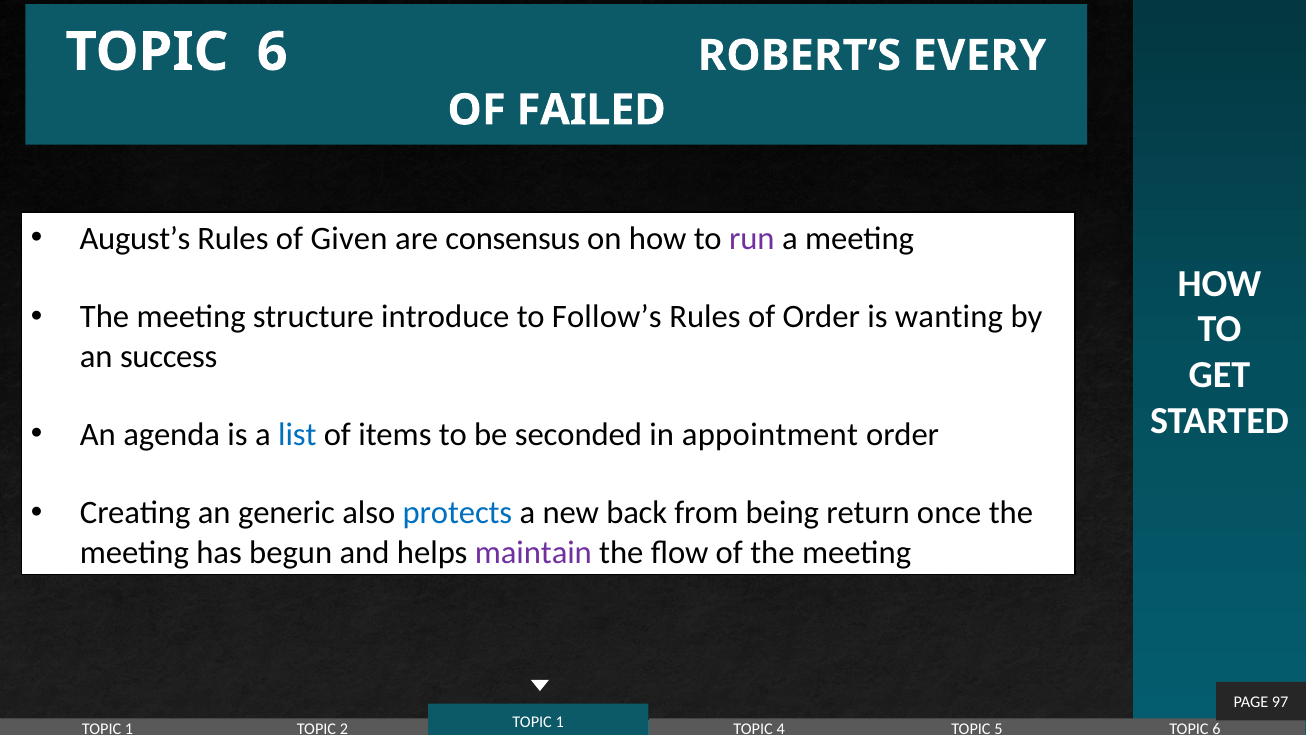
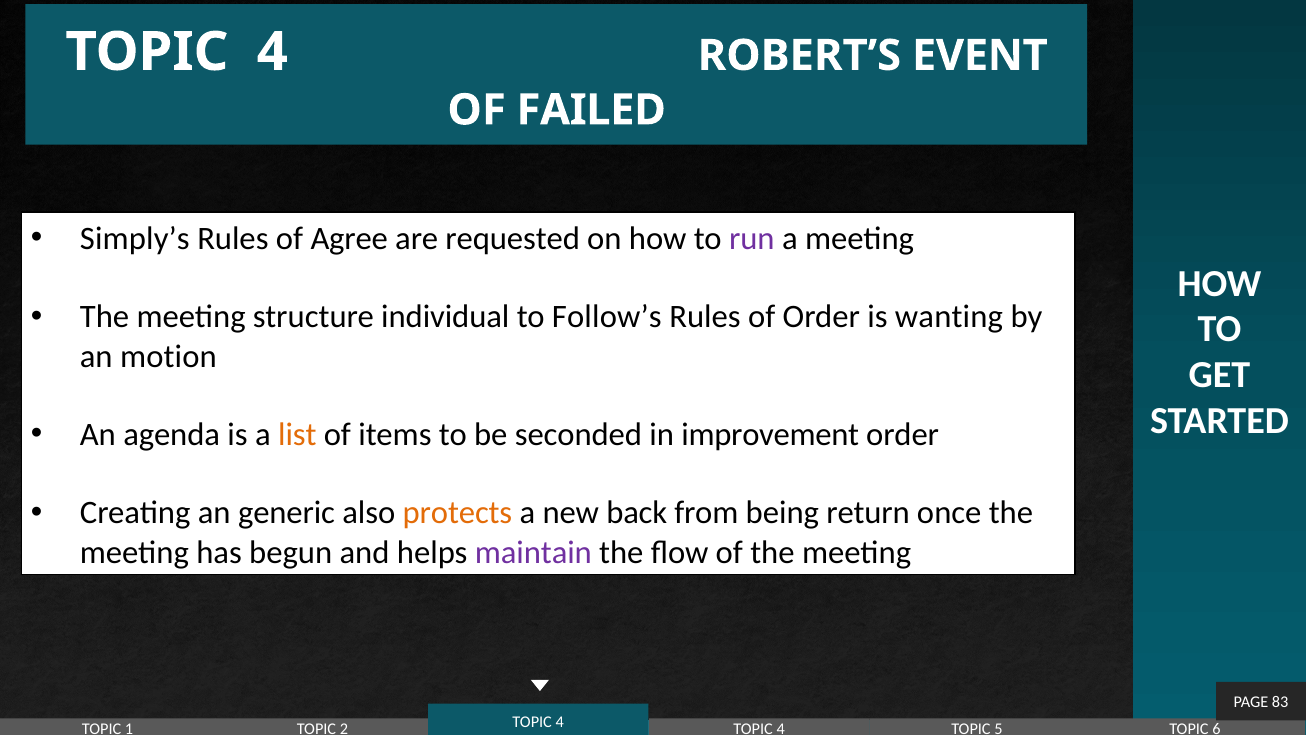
6 at (272, 52): 6 -> 4
EVERY: EVERY -> EVENT
August’s: August’s -> Simply’s
Given: Given -> Agree
consensus: consensus -> requested
introduce: introduce -> individual
success: success -> motion
list colour: blue -> orange
appointment: appointment -> improvement
protects colour: blue -> orange
97: 97 -> 83
1 at (560, 721): 1 -> 4
